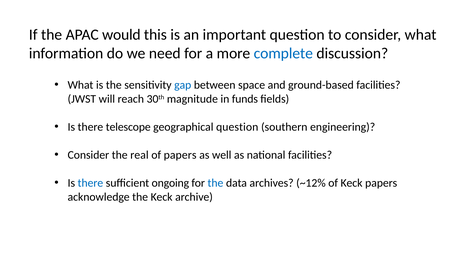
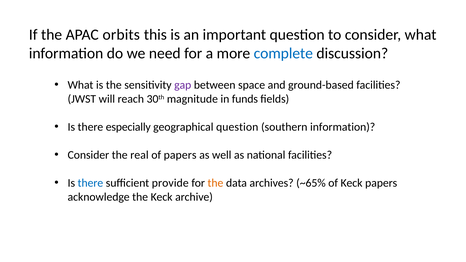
would: would -> orbits
gap colour: blue -> purple
telescope: telescope -> especially
southern engineering: engineering -> information
ongoing: ongoing -> provide
the at (215, 183) colour: blue -> orange
~12%: ~12% -> ~65%
